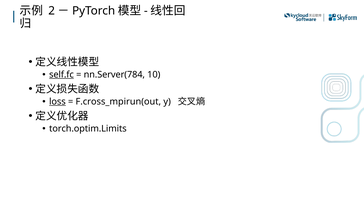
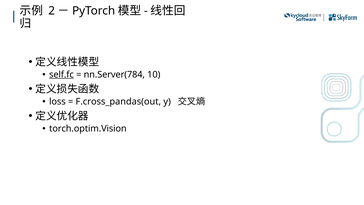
loss underline: present -> none
F.cross_mpirun(out: F.cross_mpirun(out -> F.cross_pandas(out
torch.optim.Limits: torch.optim.Limits -> torch.optim.Vision
